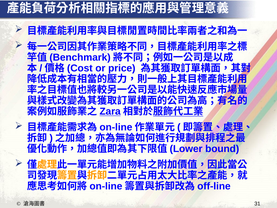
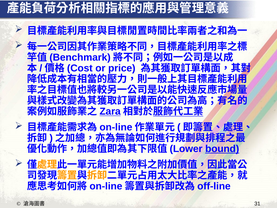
bound underline: none -> present
